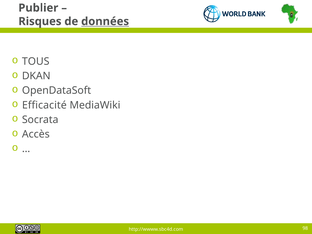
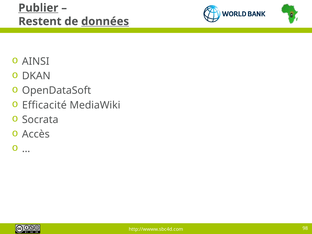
Publier underline: none -> present
Risques: Risques -> Restent
TOUS: TOUS -> AINSI
